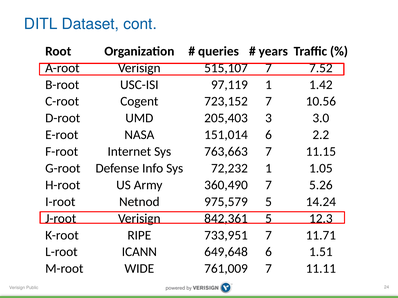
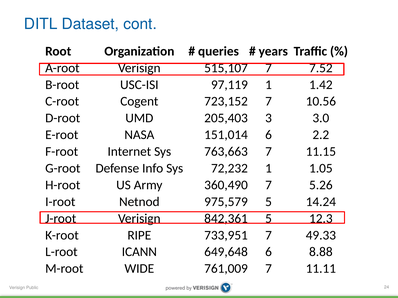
11.71: 11.71 -> 49.33
1.51: 1.51 -> 8.88
